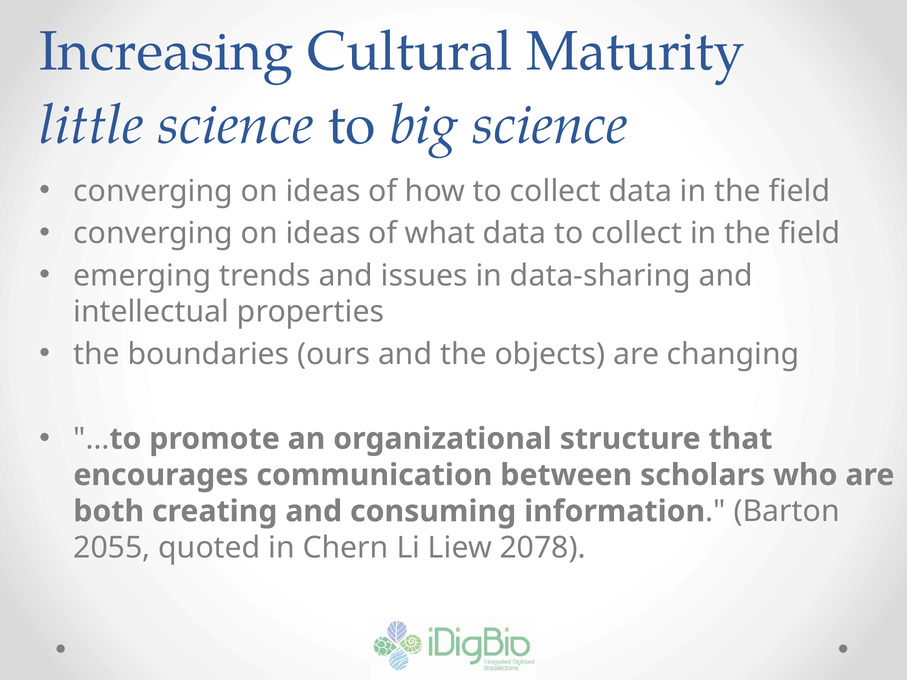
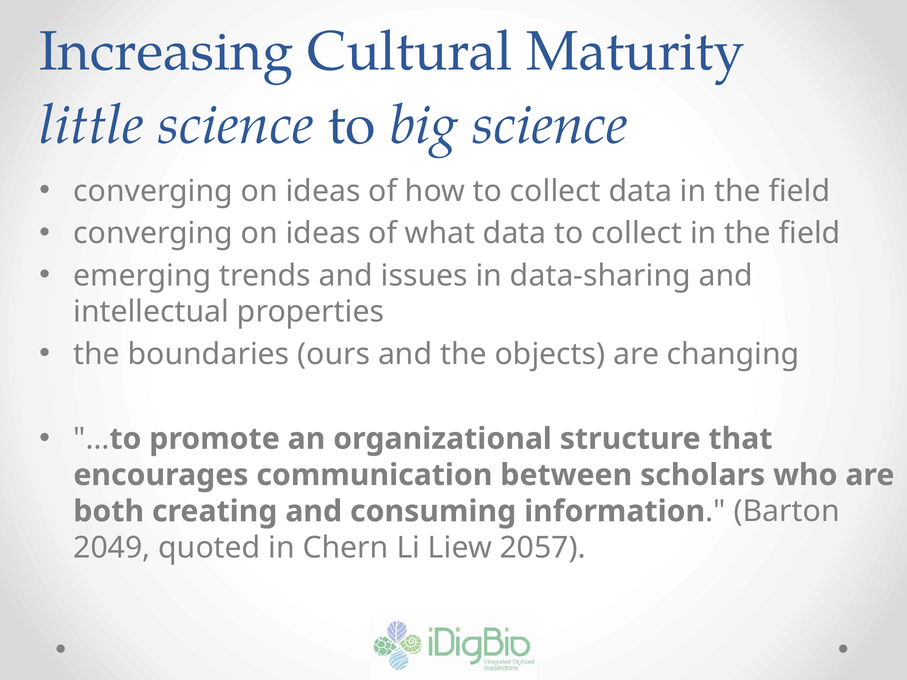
2055: 2055 -> 2049
2078: 2078 -> 2057
